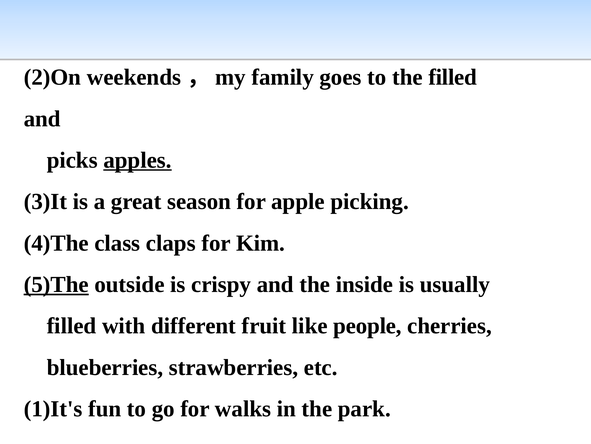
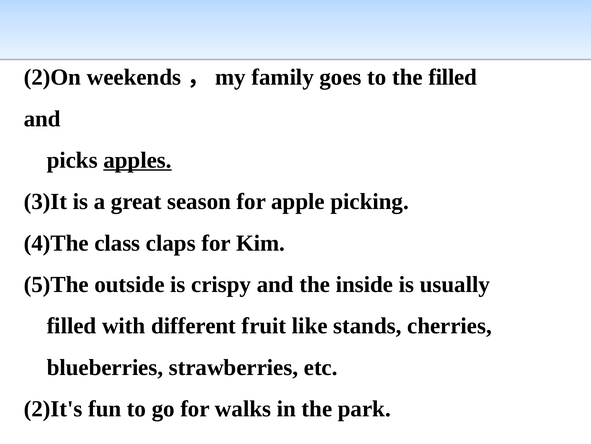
5)The underline: present -> none
people: people -> stands
1)It's: 1)It's -> 2)It's
